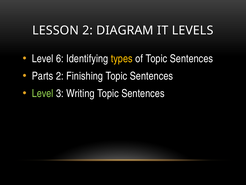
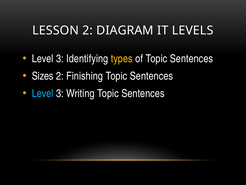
6 at (60, 58): 6 -> 3
Parts: Parts -> Sizes
Level at (43, 93) colour: light green -> light blue
